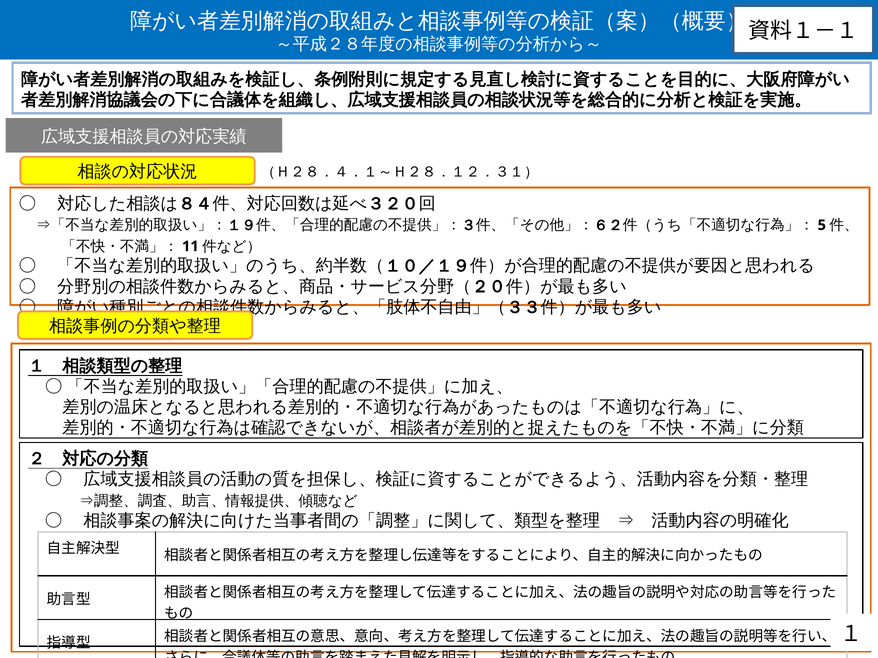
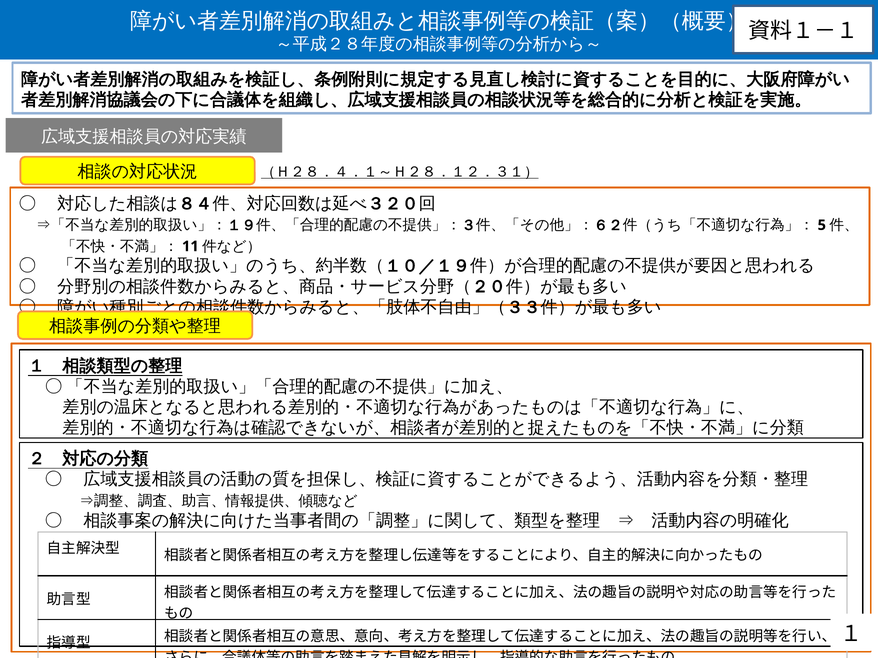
（Ｈ２８．４．１～Ｈ２８．１２．３１） underline: none -> present
